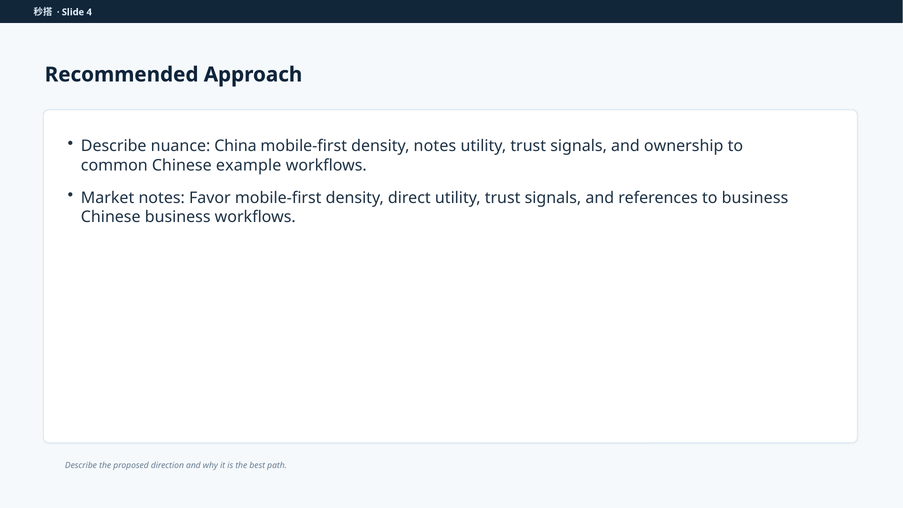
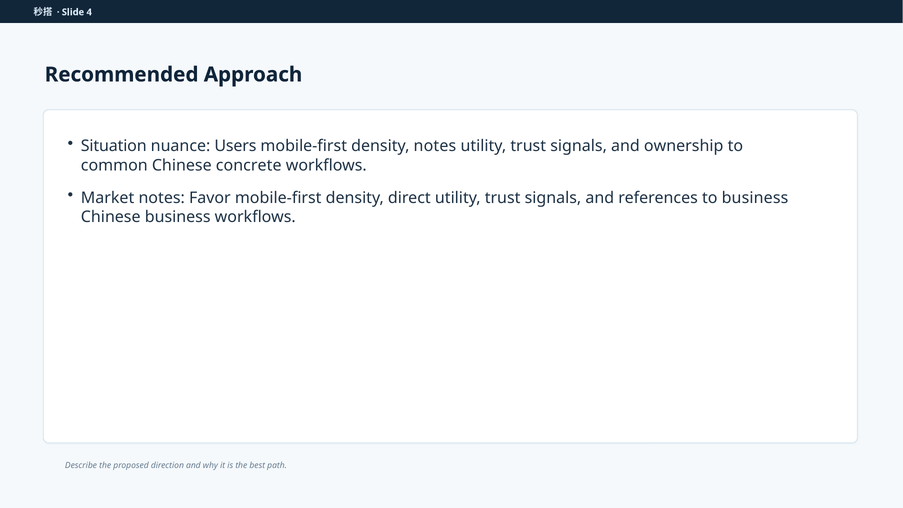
Describe at (114, 146): Describe -> Situation
China: China -> Users
example: example -> concrete
